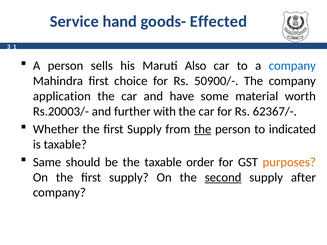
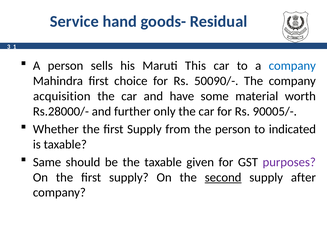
Effected: Effected -> Residual
Also: Also -> This
50900/-: 50900/- -> 50090/-
application: application -> acquisition
Rs.20003/-: Rs.20003/- -> Rs.28000/-
with: with -> only
62367/-: 62367/- -> 90005/-
the at (203, 129) underline: present -> none
order: order -> given
purposes colour: orange -> purple
